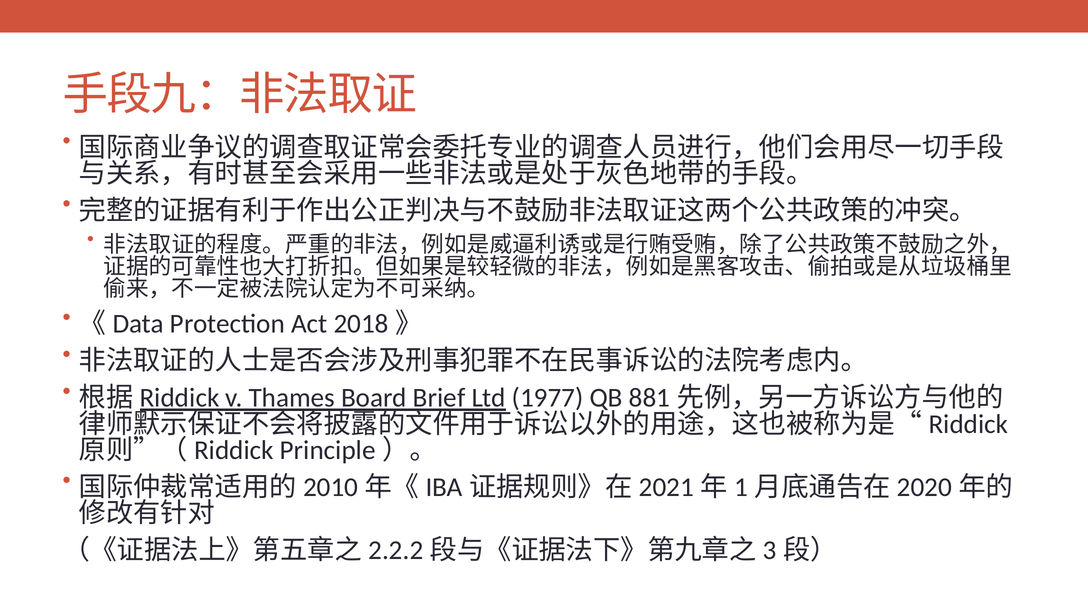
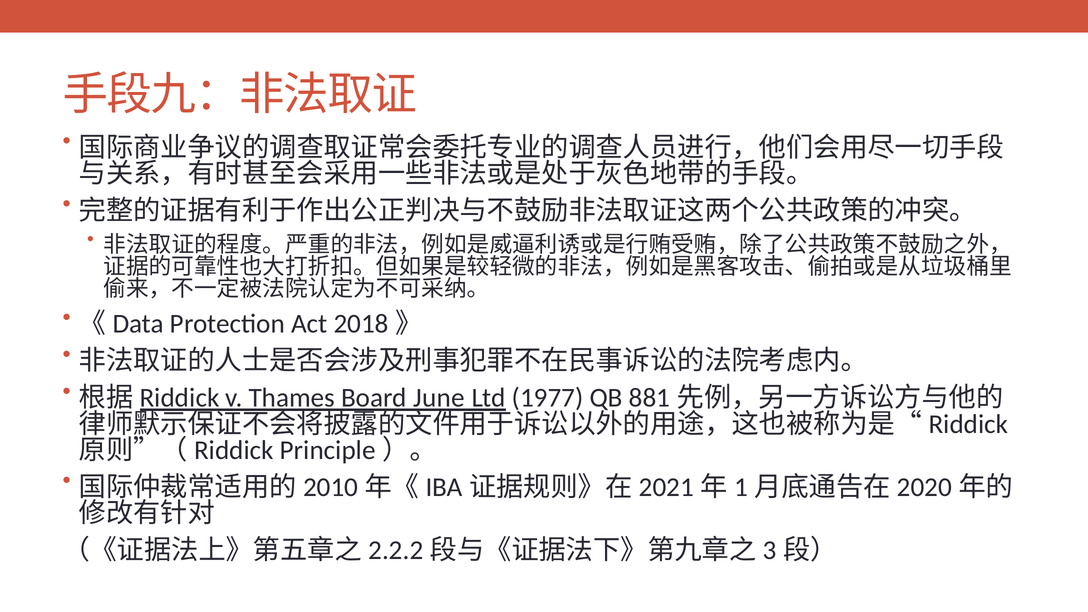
Brief: Brief -> June
